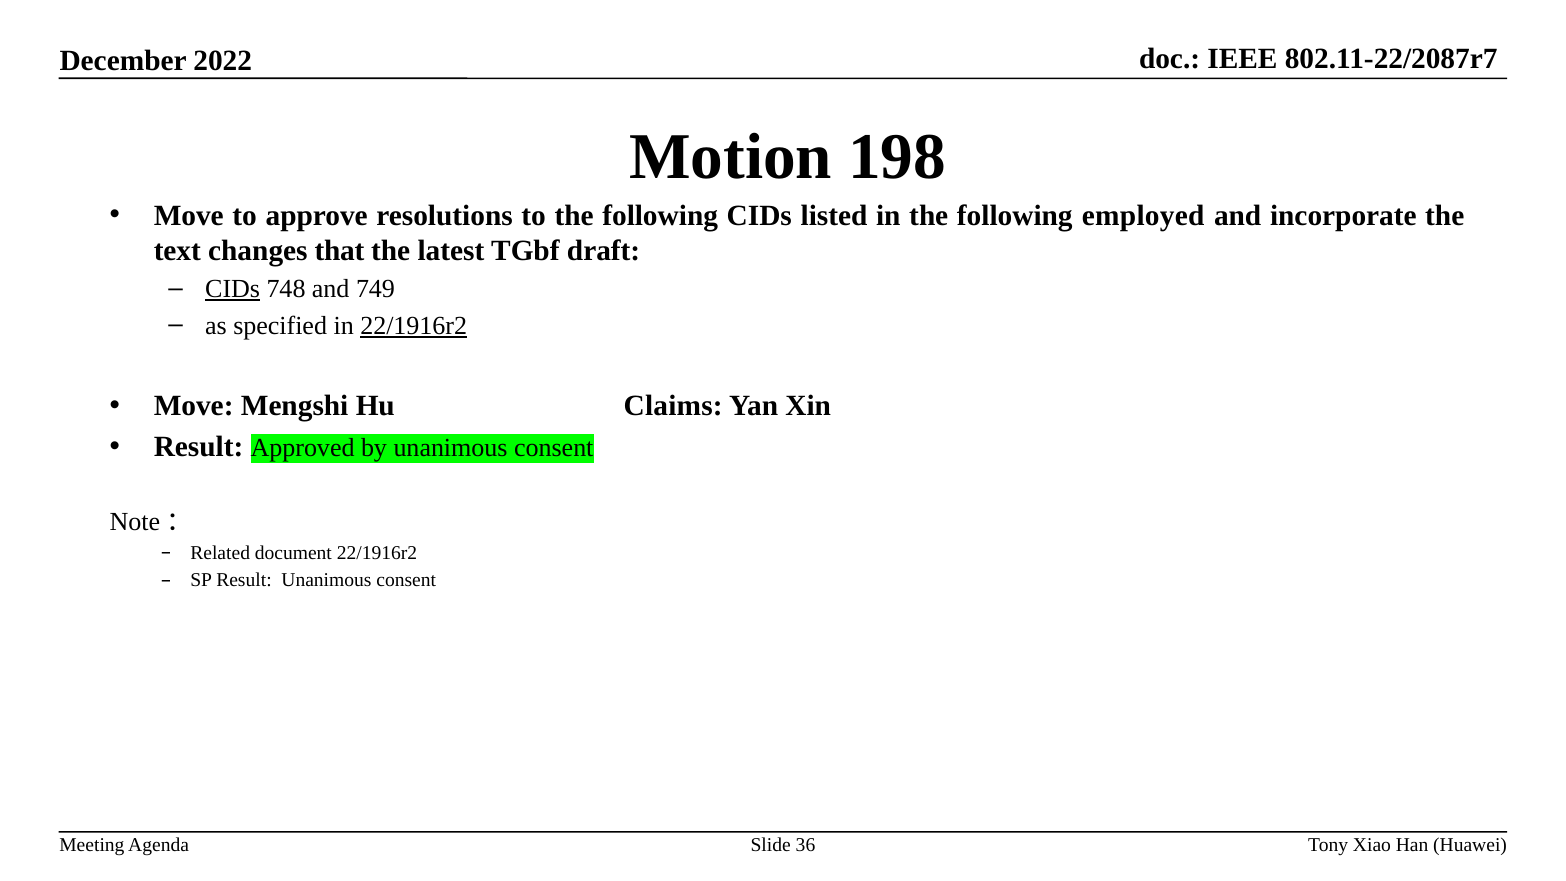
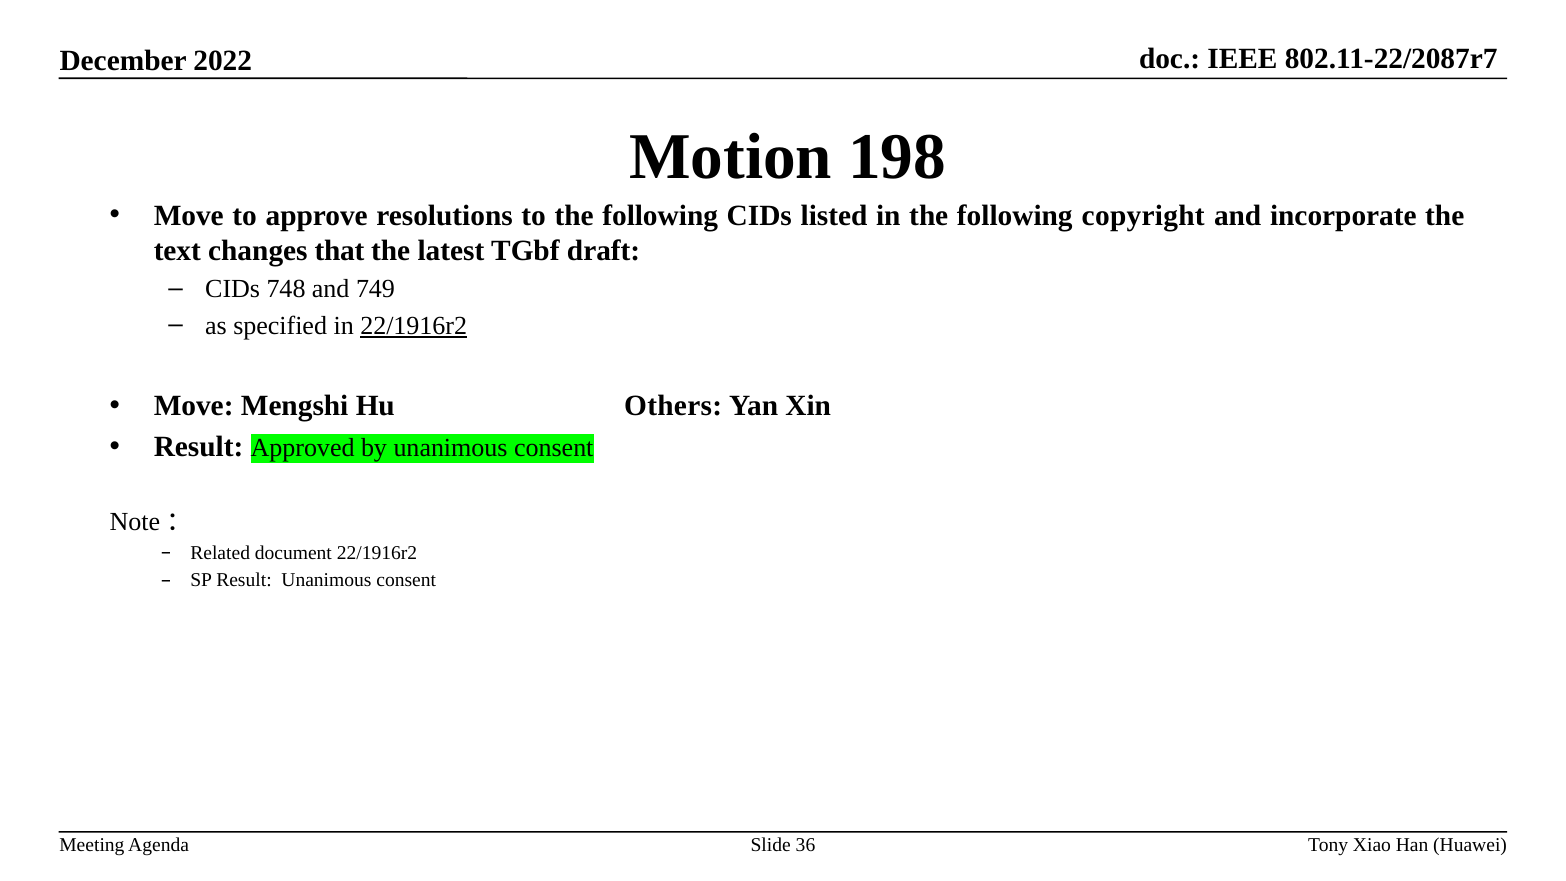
employed: employed -> copyright
CIDs at (233, 289) underline: present -> none
Claims: Claims -> Others
